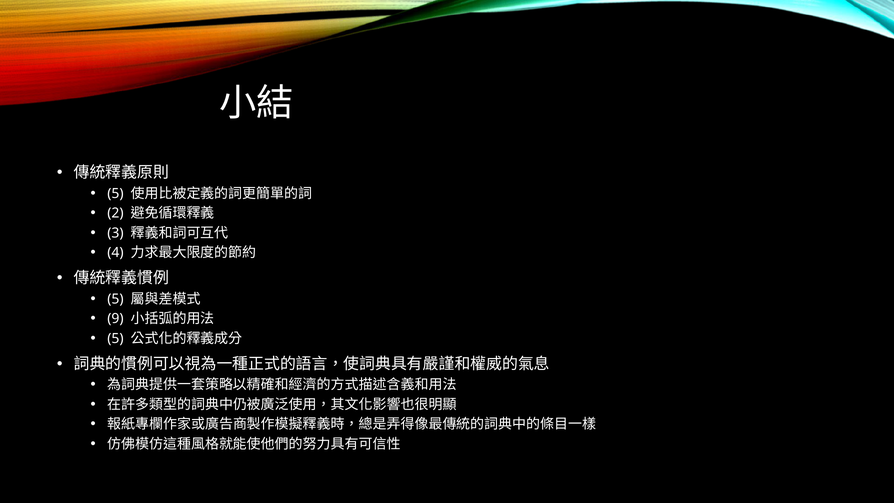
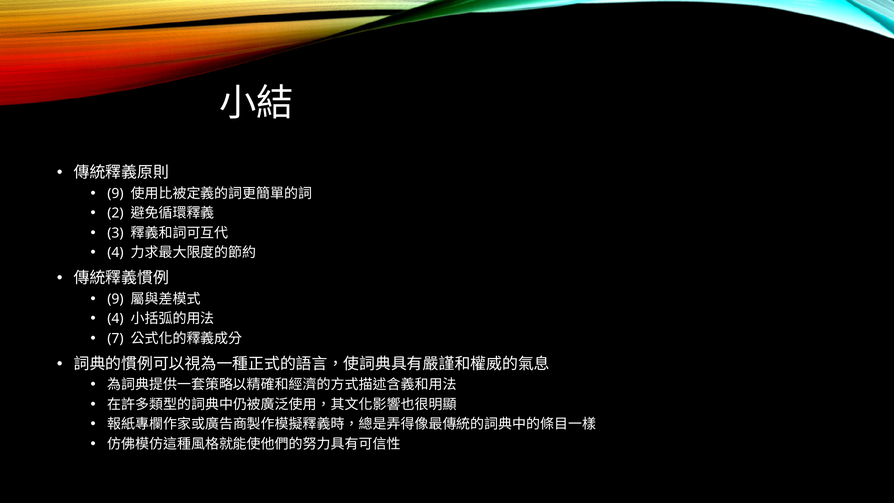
5 at (115, 193): 5 -> 9
5 at (115, 299): 5 -> 9
9 at (115, 319): 9 -> 4
5 at (115, 338): 5 -> 7
